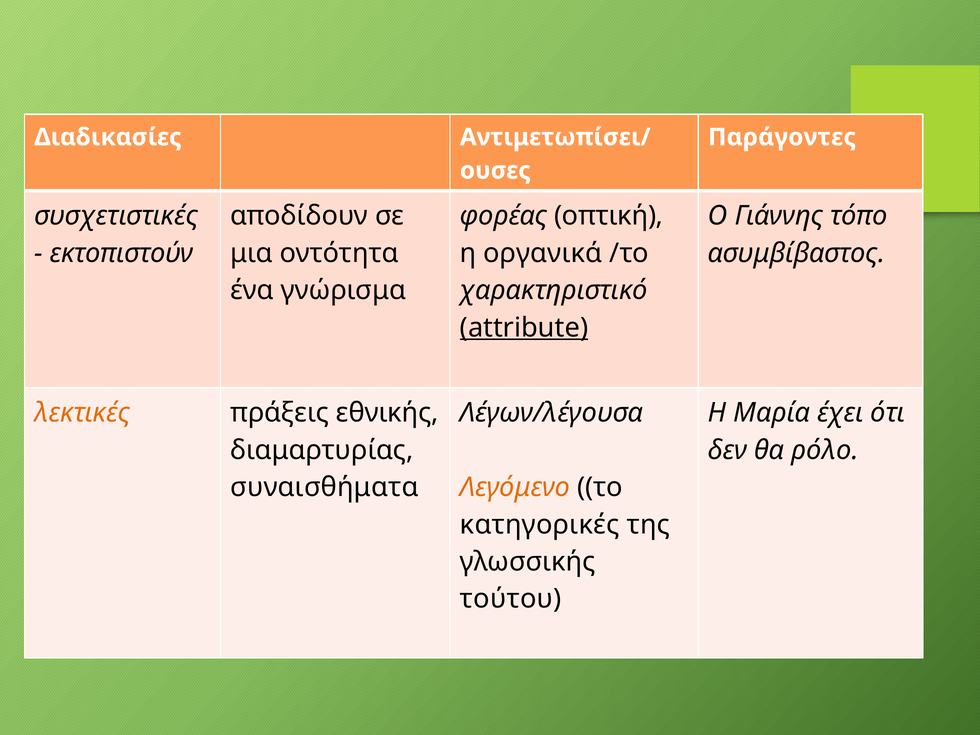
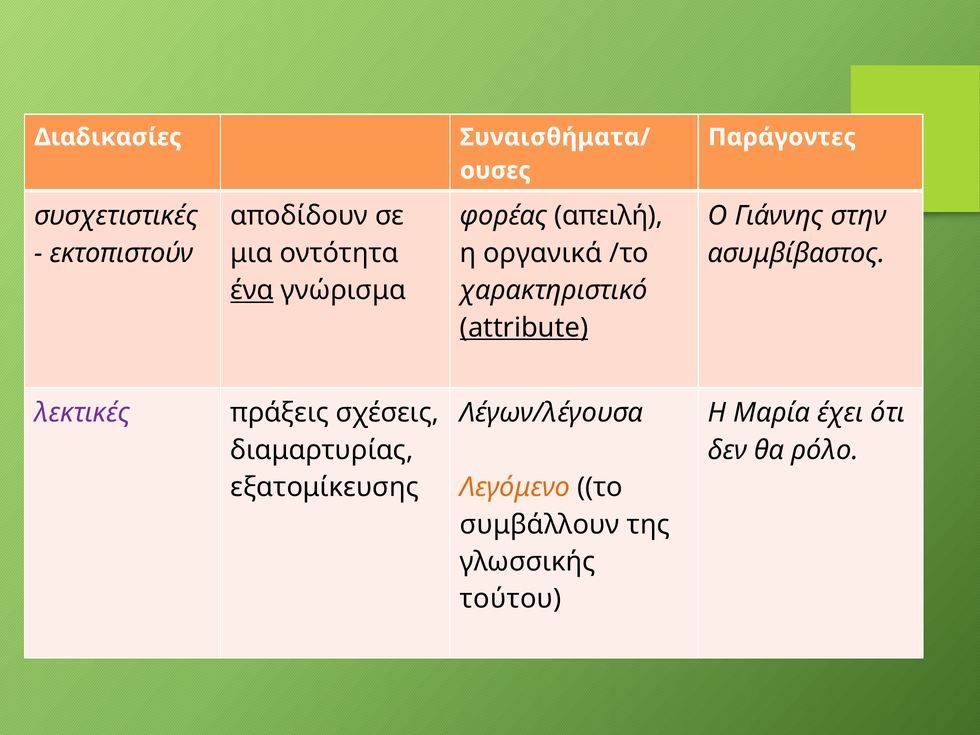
Αντιμετωπίσει/: Αντιμετωπίσει/ -> Συναισθήματα/
οπτική: οπτική -> απειλή
τόπο: τόπο -> στην
ένα underline: none -> present
λεκτικές colour: orange -> purple
εθνικής: εθνικής -> σχέσεις
συναισθήματα: συναισθήματα -> εξατομίκευσης
κατηγορικές: κατηγορικές -> συμβάλλουν
